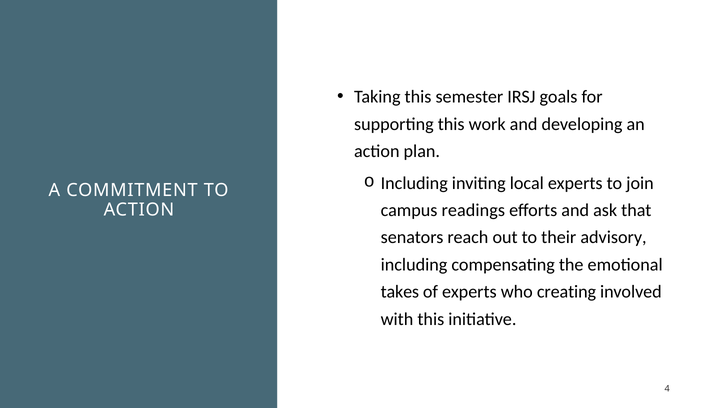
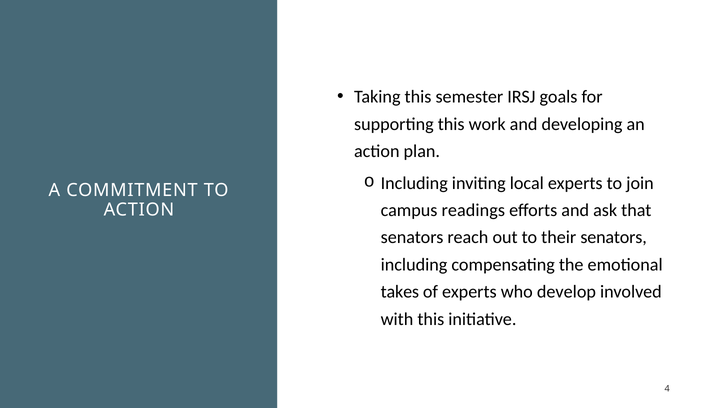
their advisory: advisory -> senators
creating: creating -> develop
